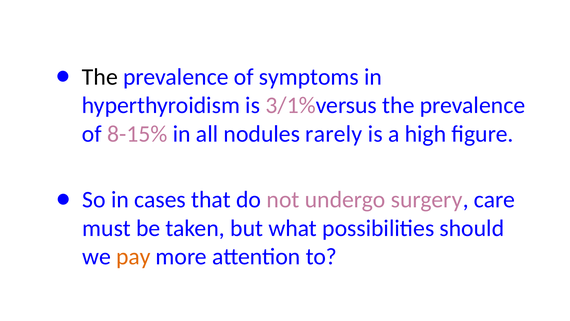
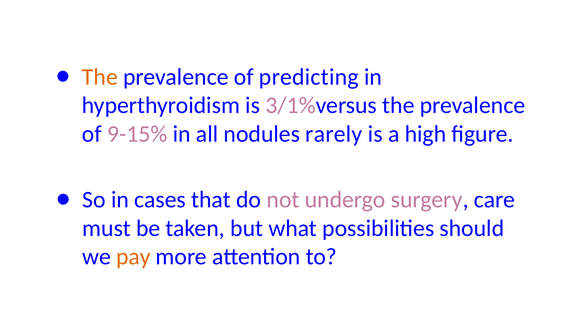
The at (100, 77) colour: black -> orange
symptoms: symptoms -> predicting
8-15%: 8-15% -> 9-15%
